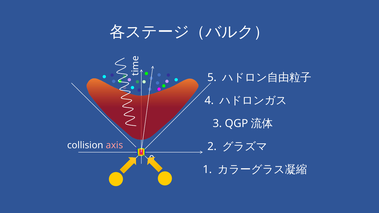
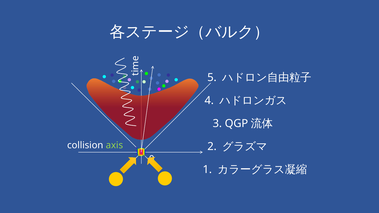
axis colour: pink -> light green
